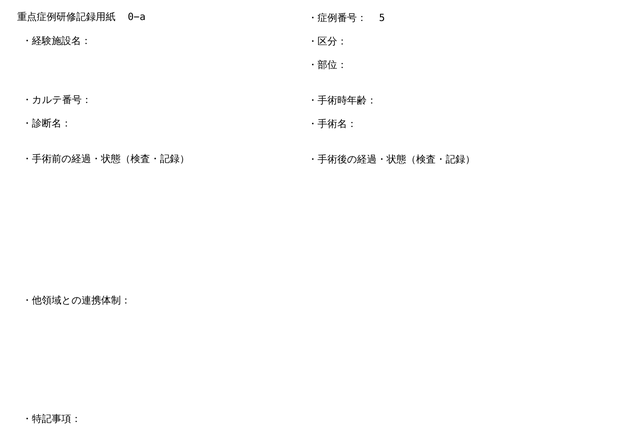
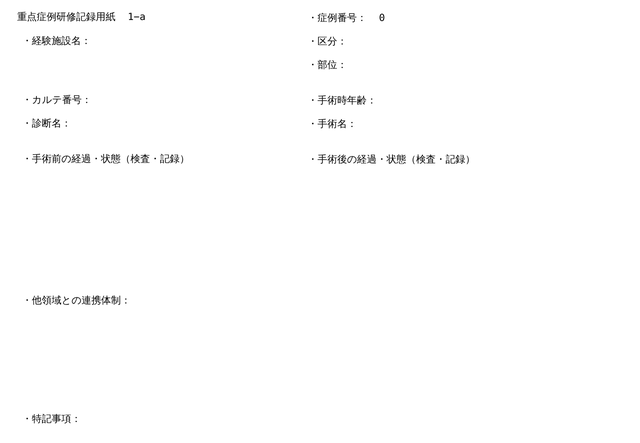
0−a: 0−a -> 1−a
5: 5 -> 0
